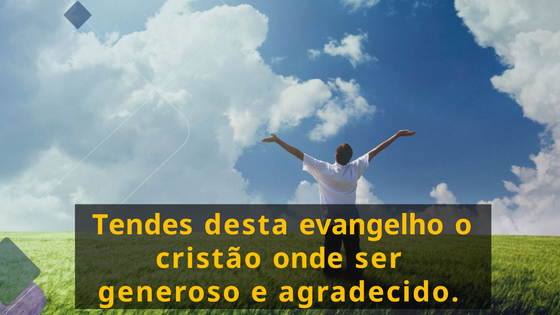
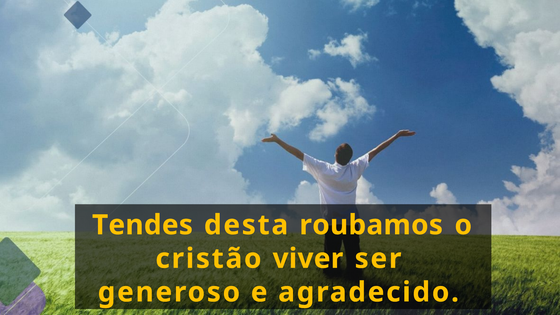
evangelho: evangelho -> roubamos
onde: onde -> viver
